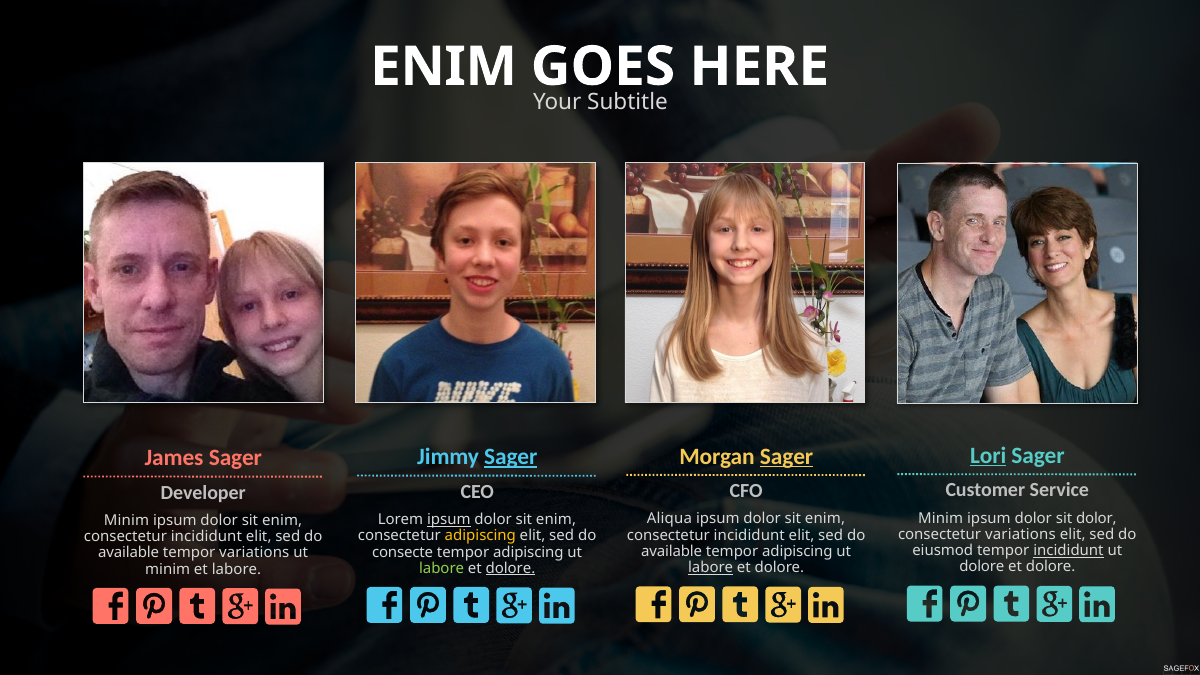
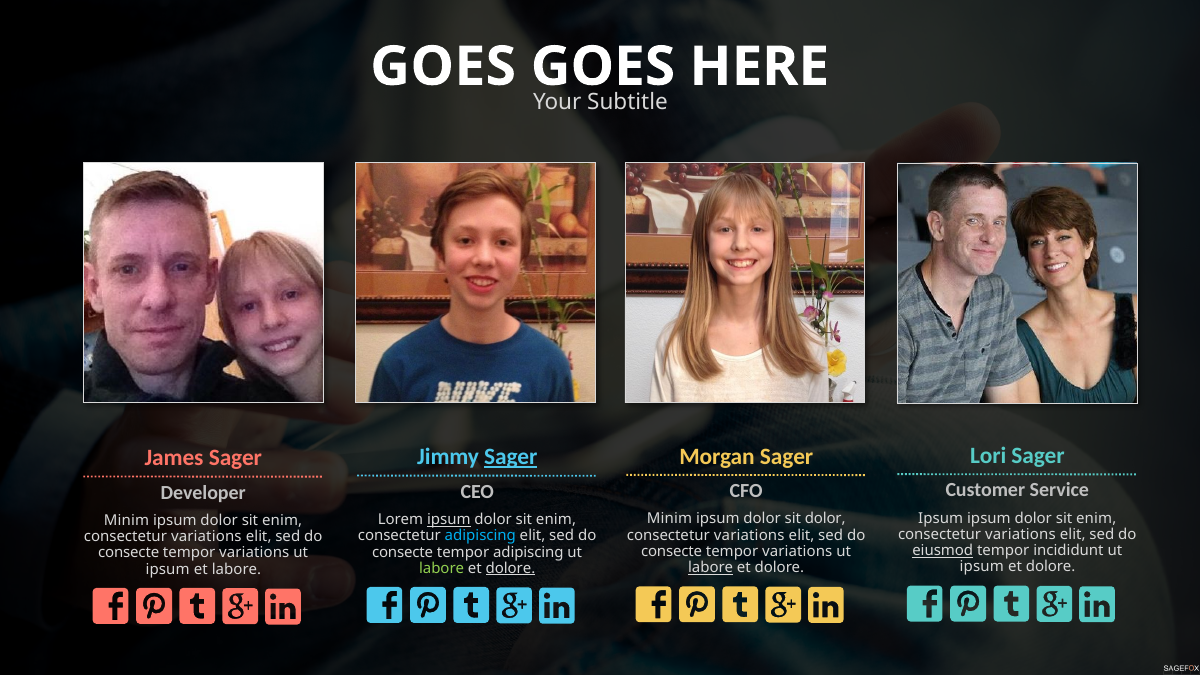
ENIM at (444, 67): ENIM -> GOES
Lori underline: present -> none
Sager at (787, 456) underline: present -> none
Minim at (941, 518): Minim -> Ipsum
dolor at (1096, 518): dolor -> enim
Aliqua at (669, 519): Aliqua -> Minim
enim at (825, 519): enim -> dolor
incididunt at (749, 535): incididunt -> variations
adipiscing at (480, 536) colour: yellow -> light blue
incididunt at (206, 537): incididunt -> variations
eiusmod underline: none -> present
incididunt at (1068, 551) underline: present -> none
available at (672, 551): available -> consecte
adipiscing at (797, 551): adipiscing -> variations
available at (129, 553): available -> consecte
dolore at (982, 567): dolore -> ipsum
minim at (168, 569): minim -> ipsum
